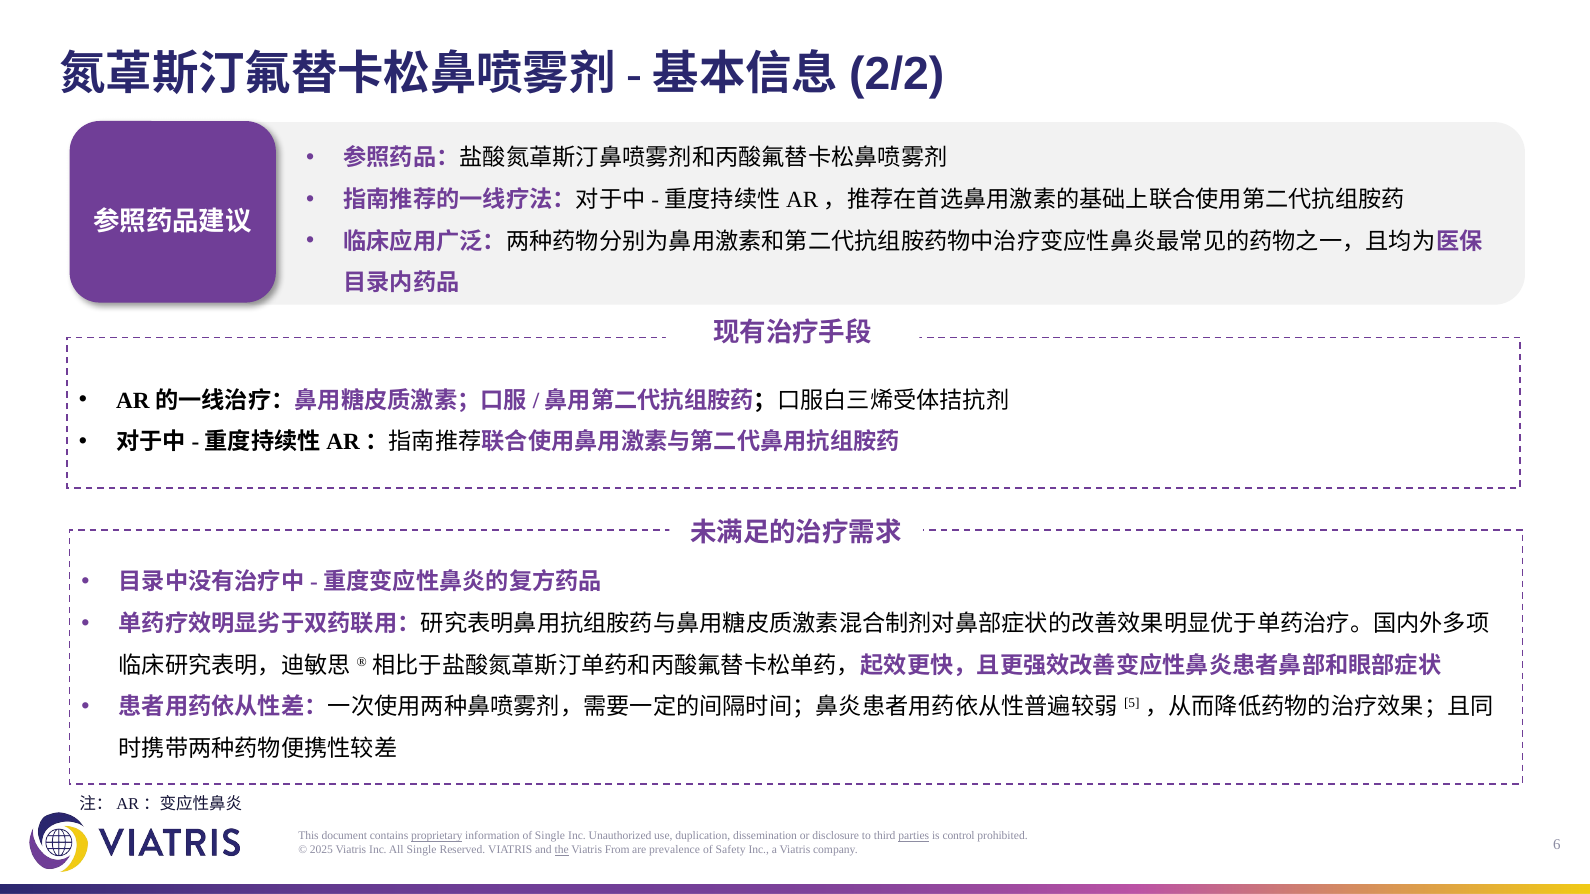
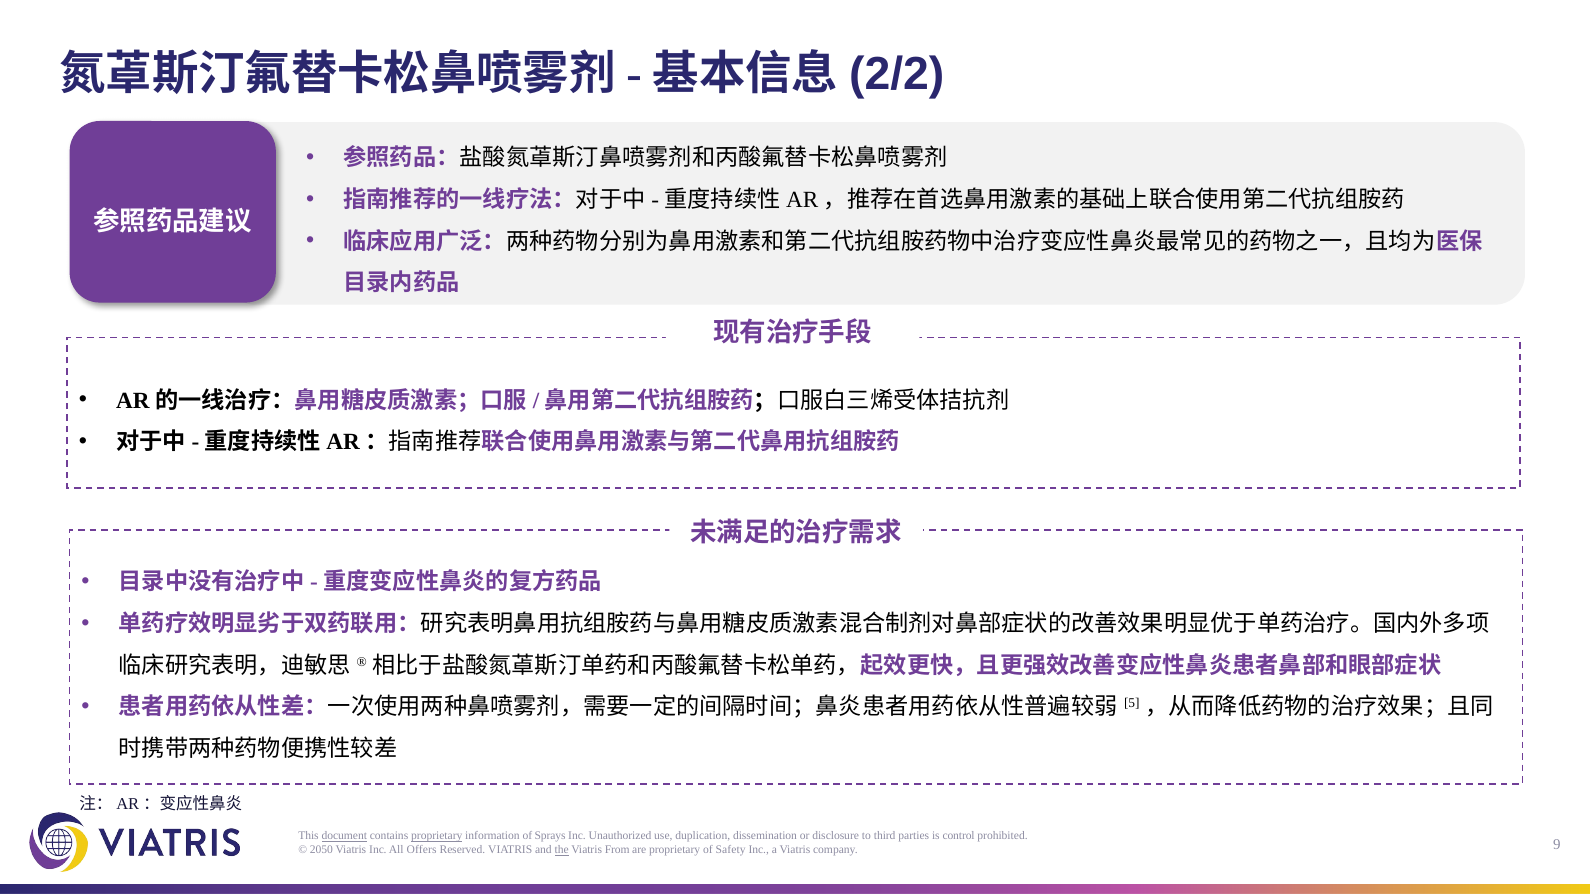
document underline: none -> present
of Single: Single -> Sprays
parties underline: present -> none
2025: 2025 -> 2050
All Single: Single -> Offers
are prevalence: prevalence -> proprietary
6: 6 -> 9
